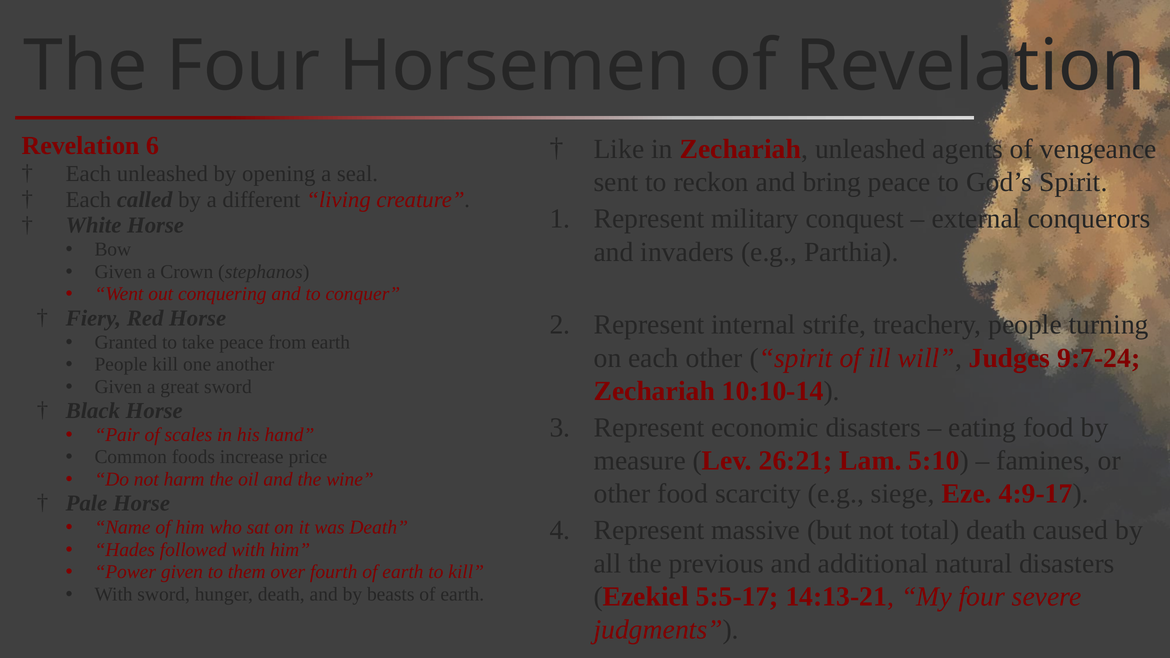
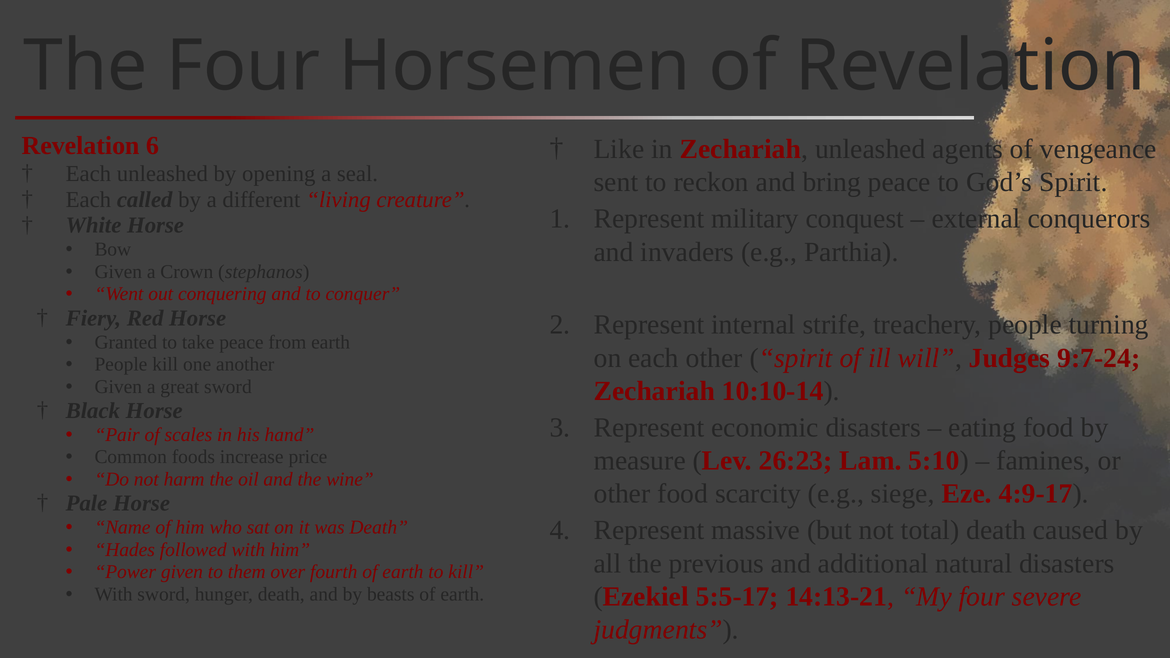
26:21: 26:21 -> 26:23
